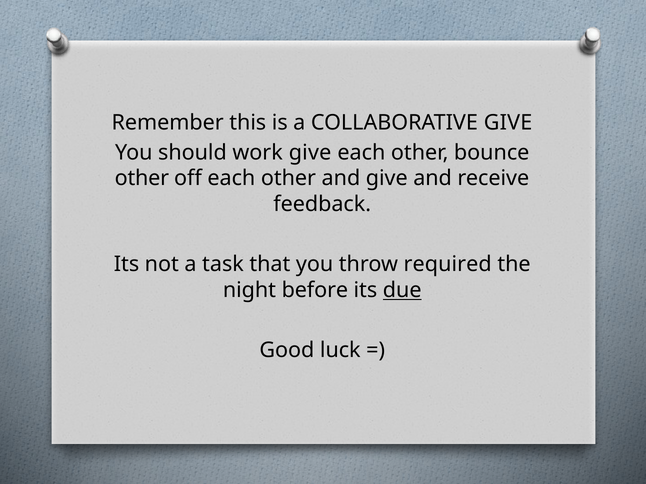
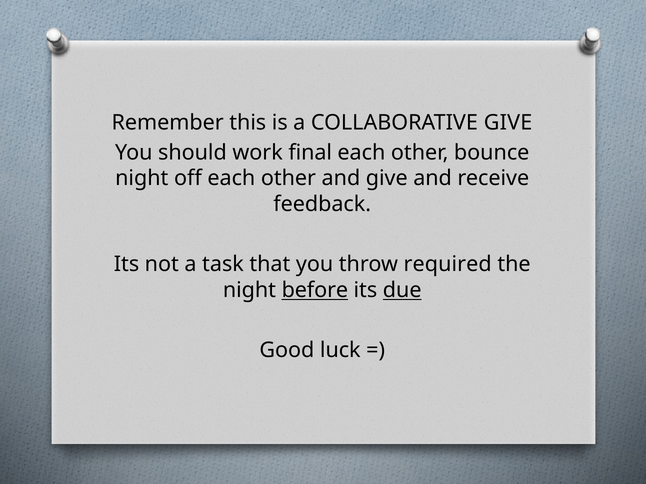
work give: give -> final
other at (142, 179): other -> night
before underline: none -> present
